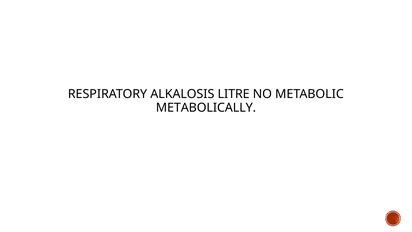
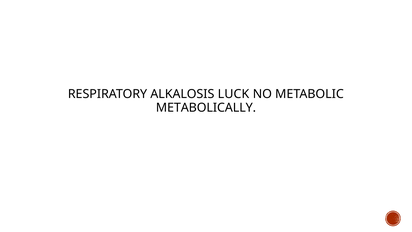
LITRE: LITRE -> LUCK
